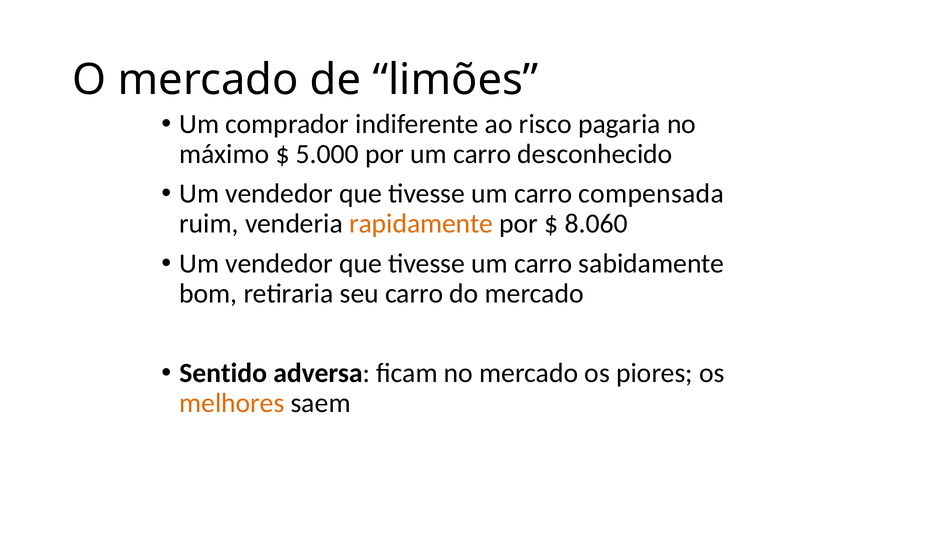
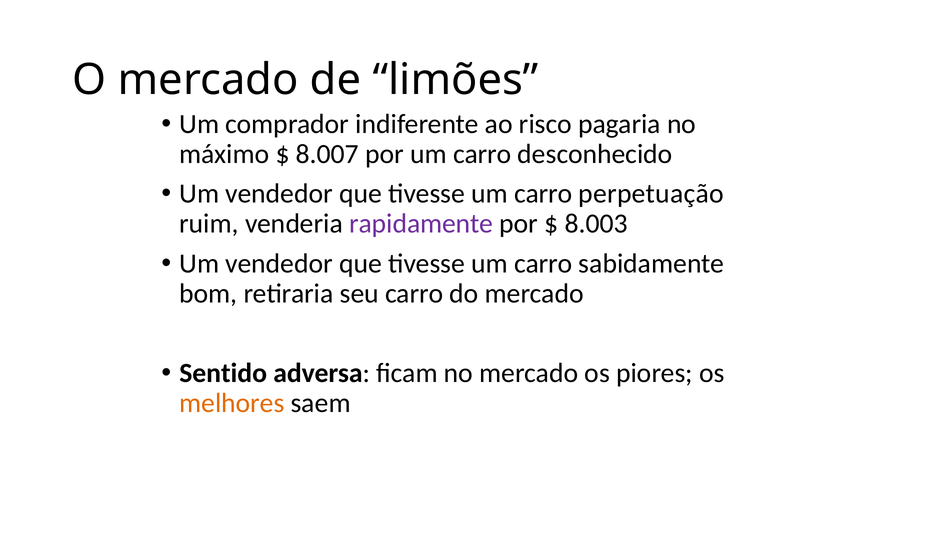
5.000: 5.000 -> 8.007
compensada: compensada -> perpetuação
rapidamente colour: orange -> purple
8.060: 8.060 -> 8.003
